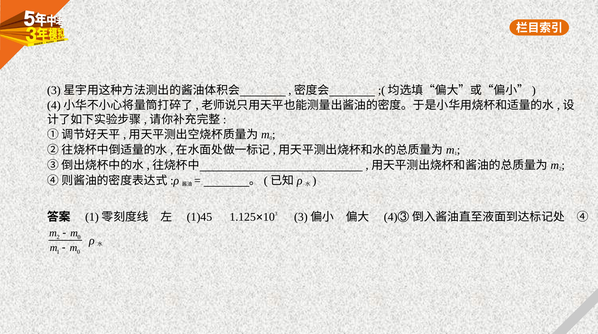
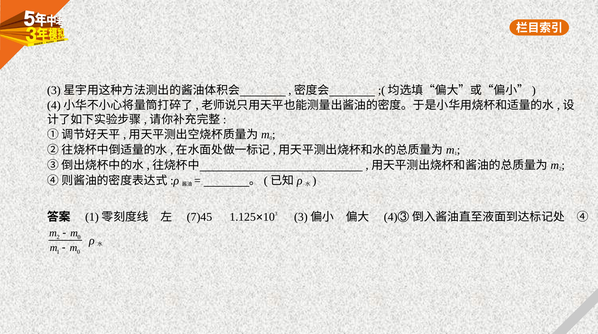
1)45: 1)45 -> 7)45
